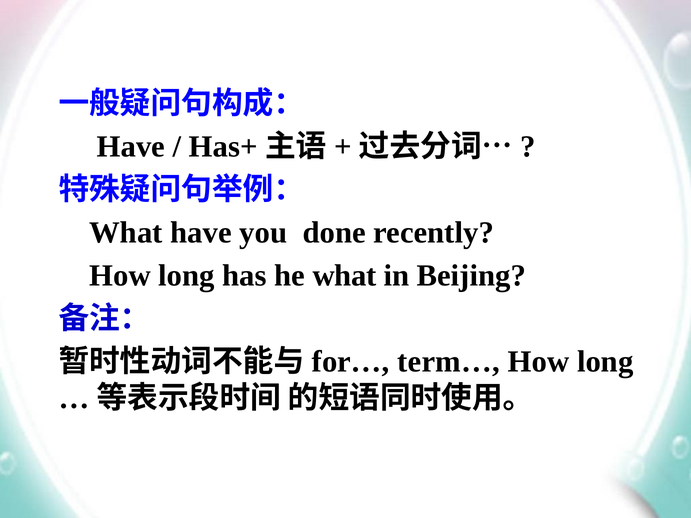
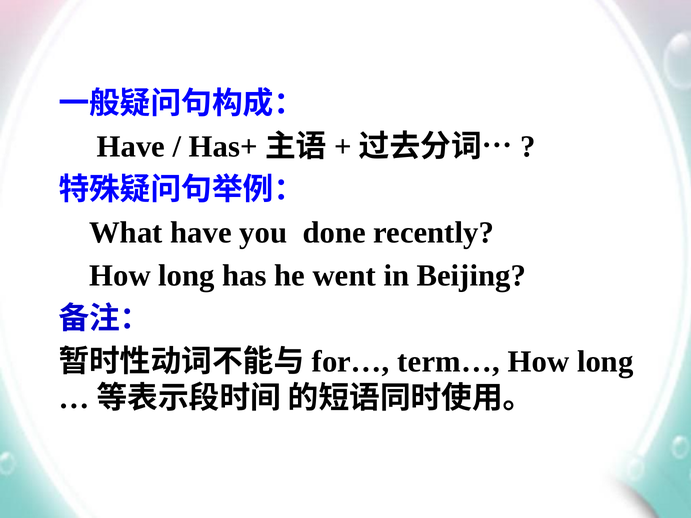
he what: what -> went
